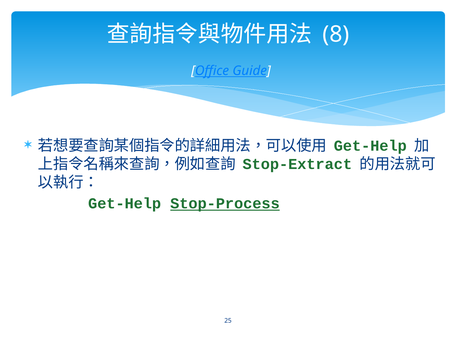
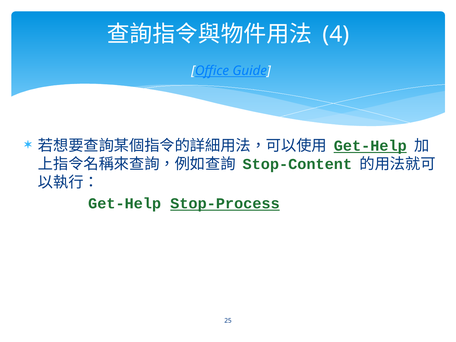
8: 8 -> 4
Get-Help at (370, 146) underline: none -> present
Stop-Extract: Stop-Extract -> Stop-Content
